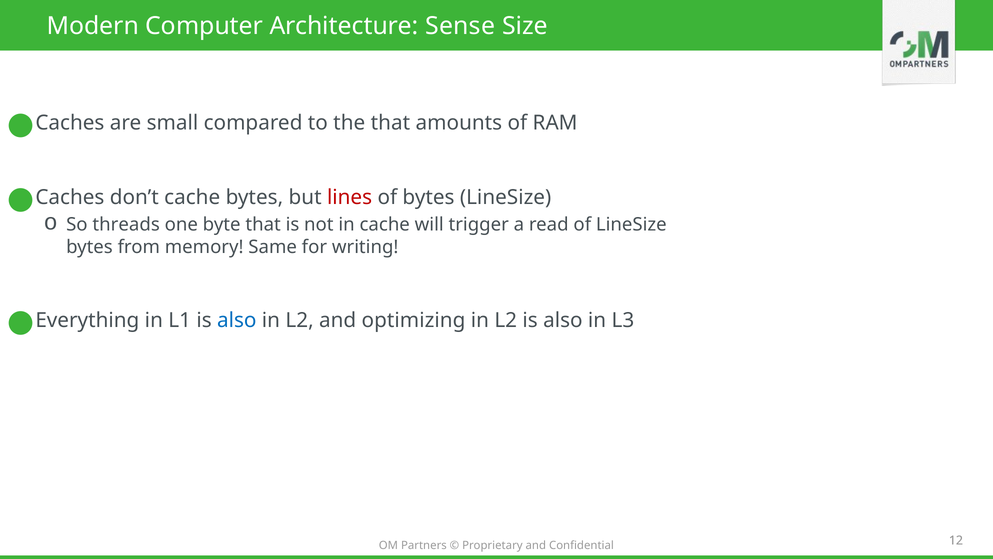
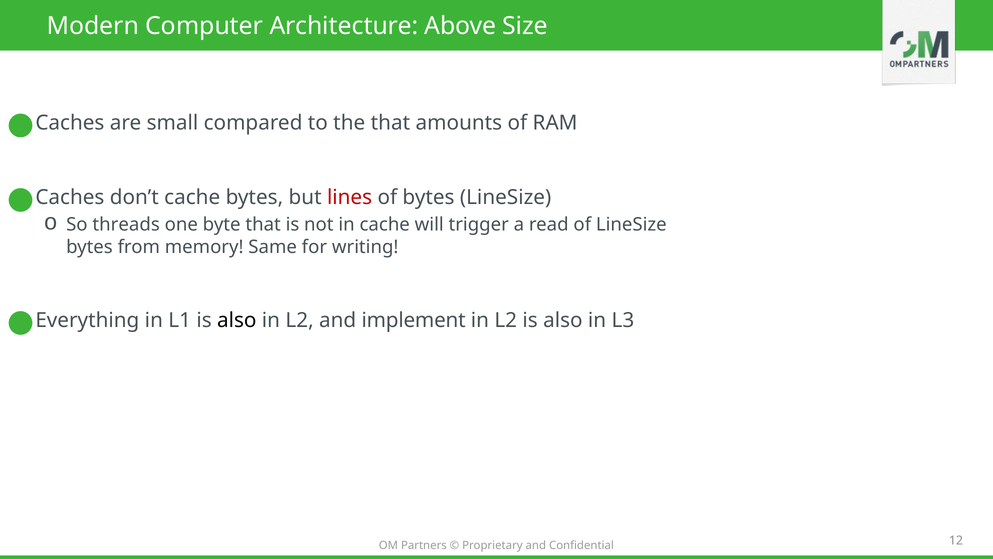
Sense: Sense -> Above
also at (237, 320) colour: blue -> black
optimizing: optimizing -> implement
